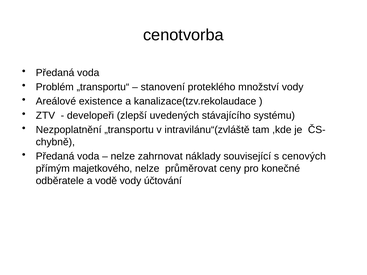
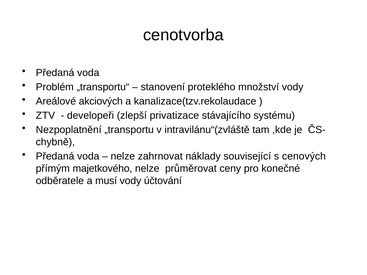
existence: existence -> akciových
uvedených: uvedených -> privatizace
vodě: vodě -> musí
